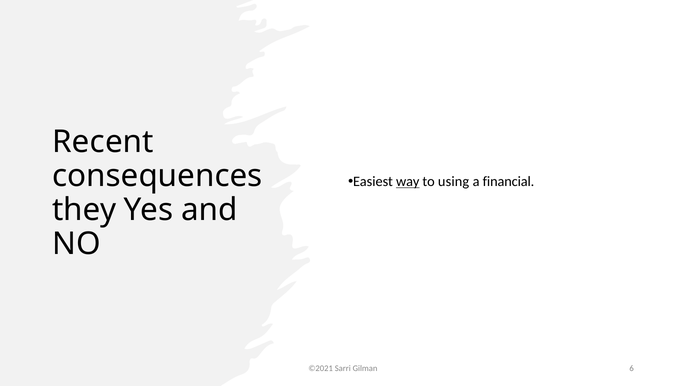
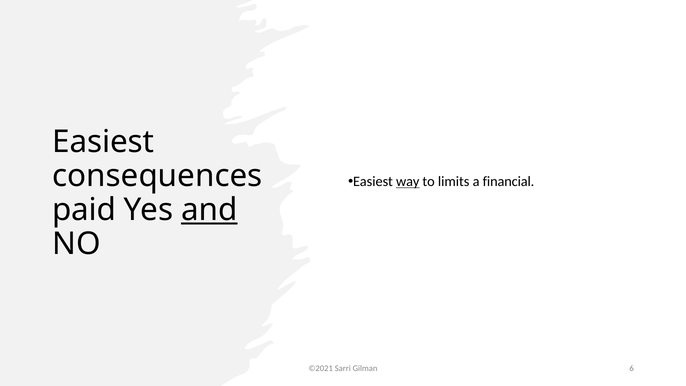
Recent at (103, 142): Recent -> Easiest
using: using -> limits
they: they -> paid
and underline: none -> present
